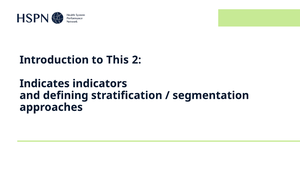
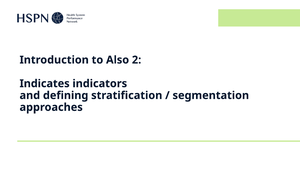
This: This -> Also
